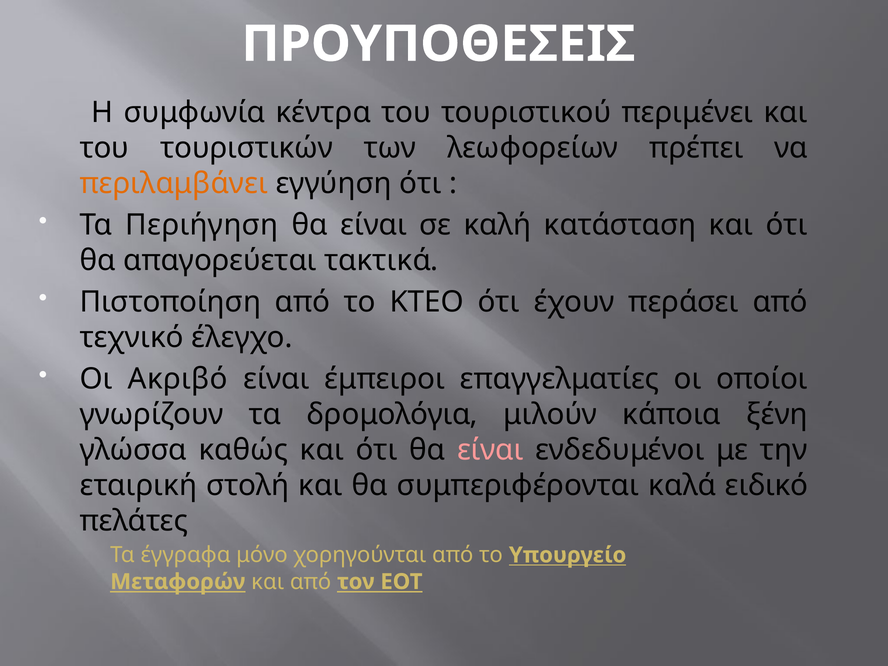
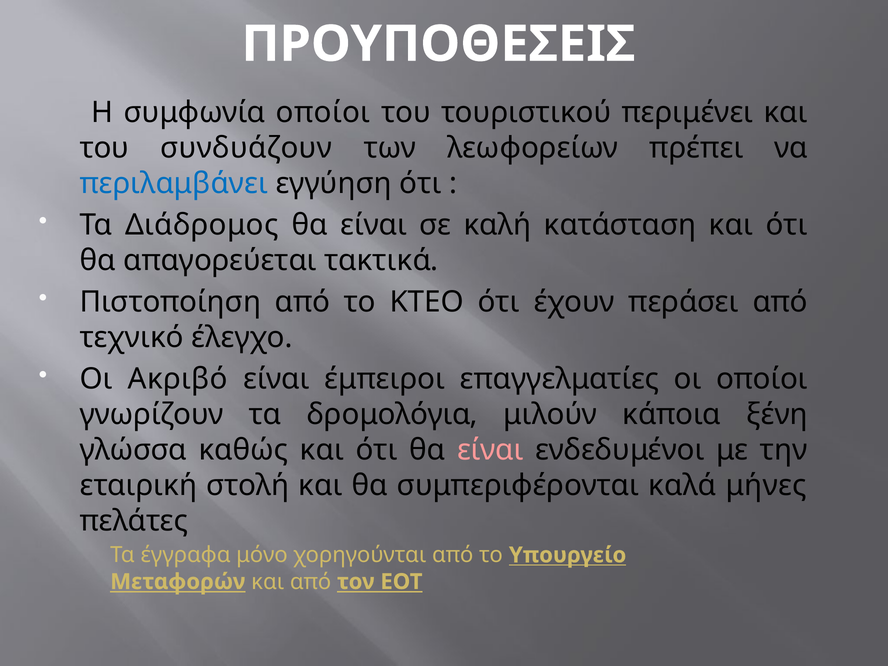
συμφωνία κέντρα: κέντρα -> οποίοι
τουριστικών: τουριστικών -> συνδυάζουν
περιλαμβάνει colour: orange -> blue
Περιήγηση: Περιήγηση -> Διάδρομος
ειδικό: ειδικό -> μήνες
